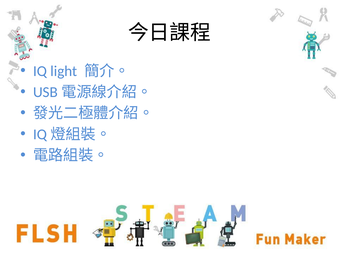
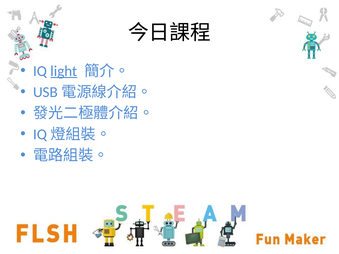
light underline: none -> present
